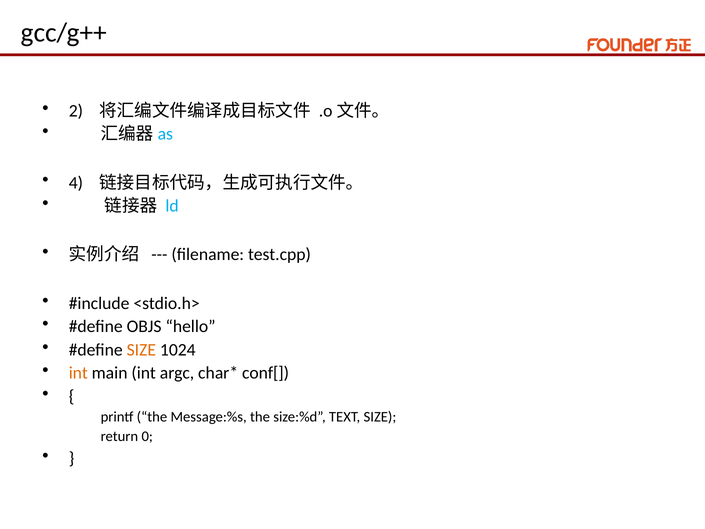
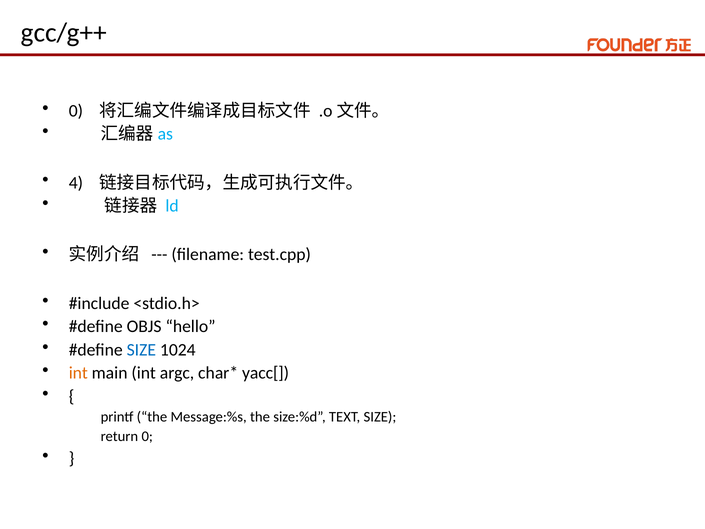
2 at (76, 111): 2 -> 0
SIZE at (141, 350) colour: orange -> blue
conf[: conf[ -> yacc[
